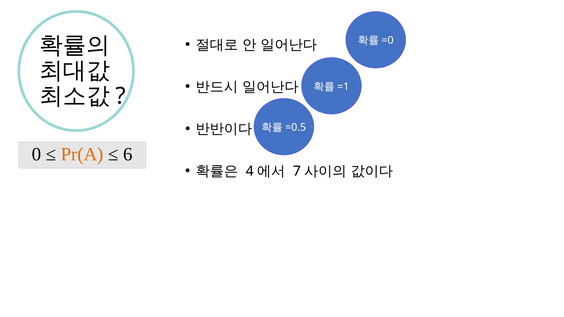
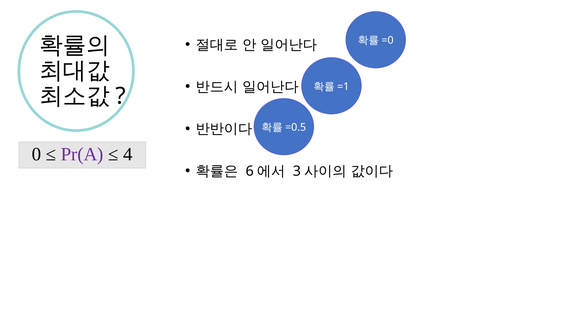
Pr(A colour: orange -> purple
6: 6 -> 4
4: 4 -> 6
7: 7 -> 3
